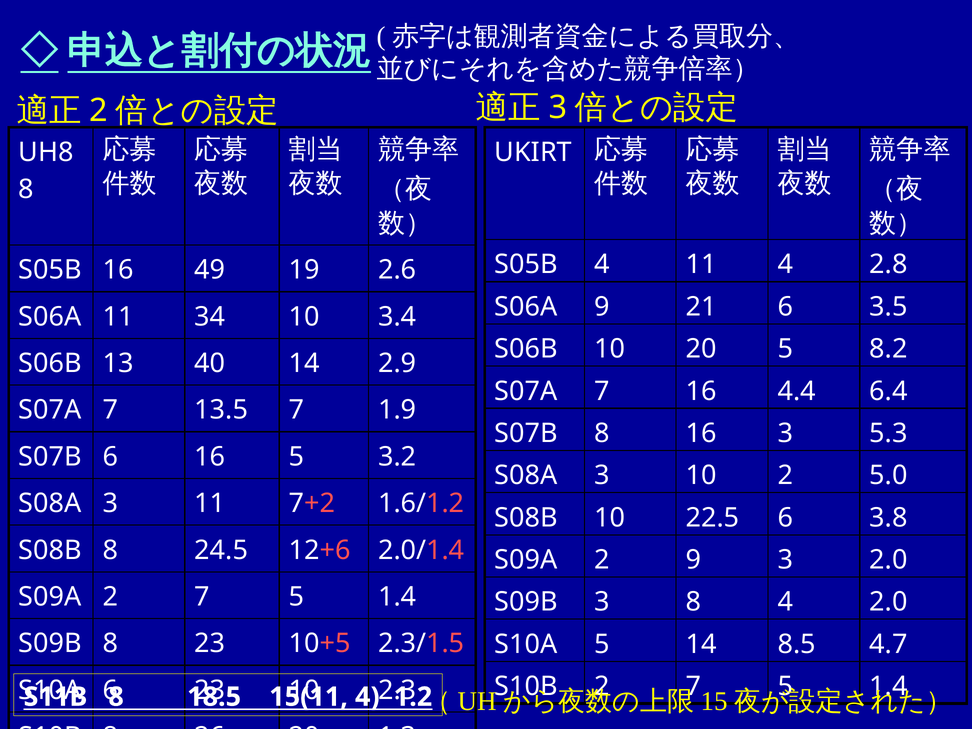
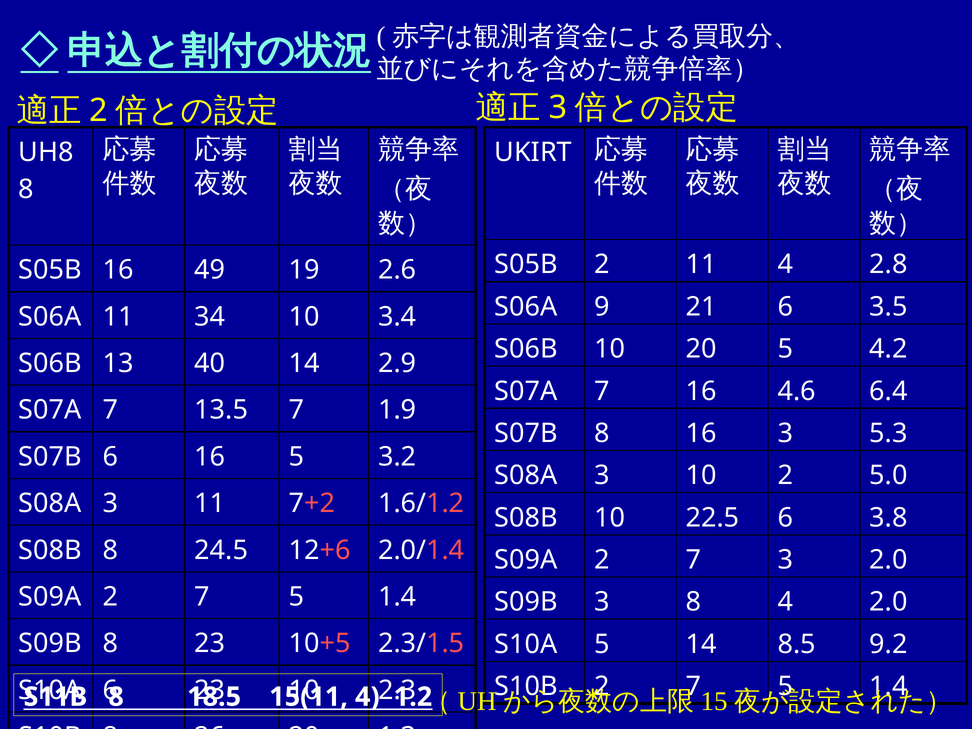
S05B 4: 4 -> 2
8.2: 8.2 -> 4.2
4.4: 4.4 -> 4.6
9 at (693, 560): 9 -> 7
4.7: 4.7 -> 9.2
